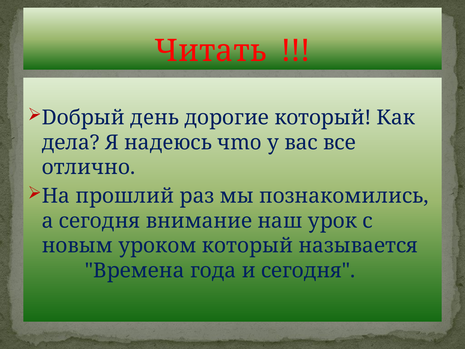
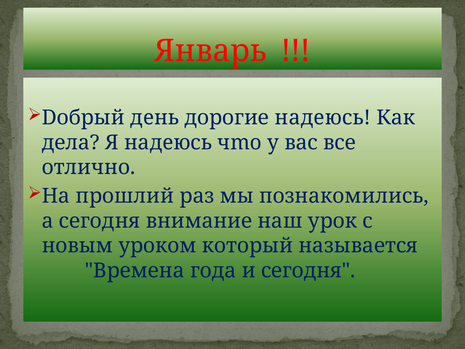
Читать: Читать -> Январь
дорогие который: который -> надeюсь
